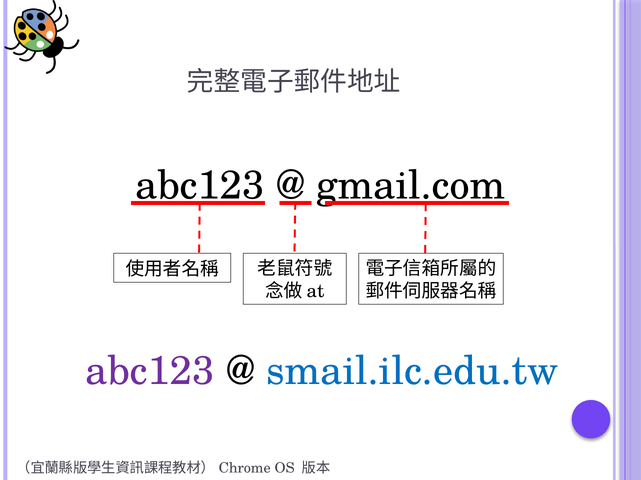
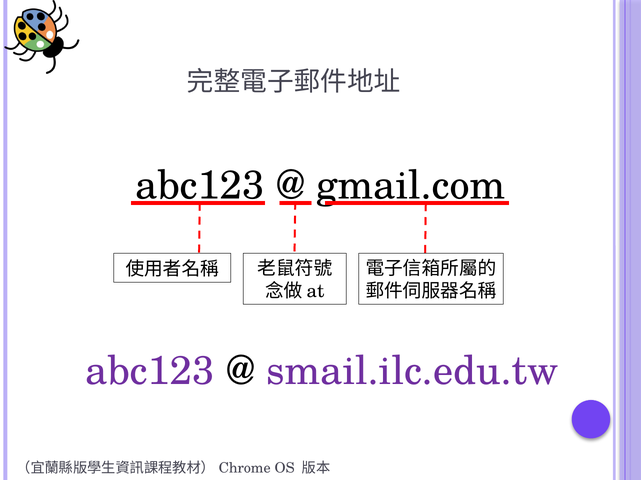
smail.ilc.edu.tw colour: blue -> purple
